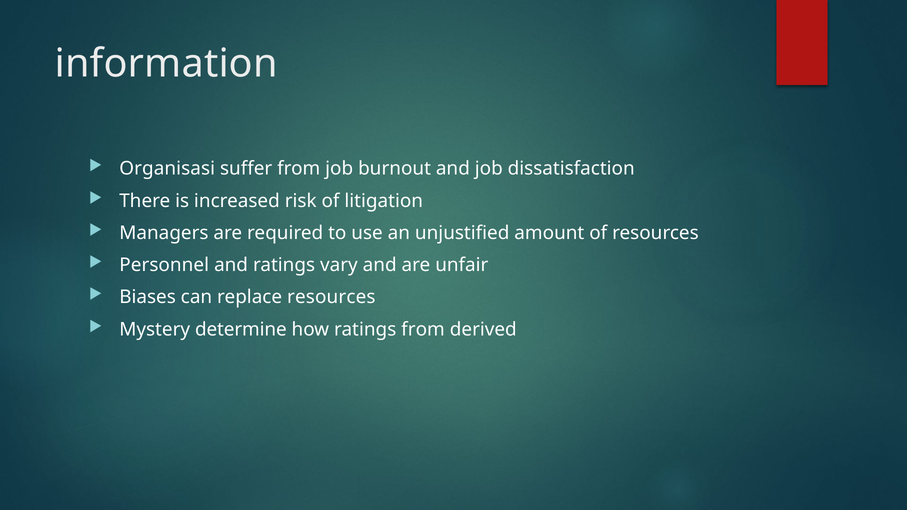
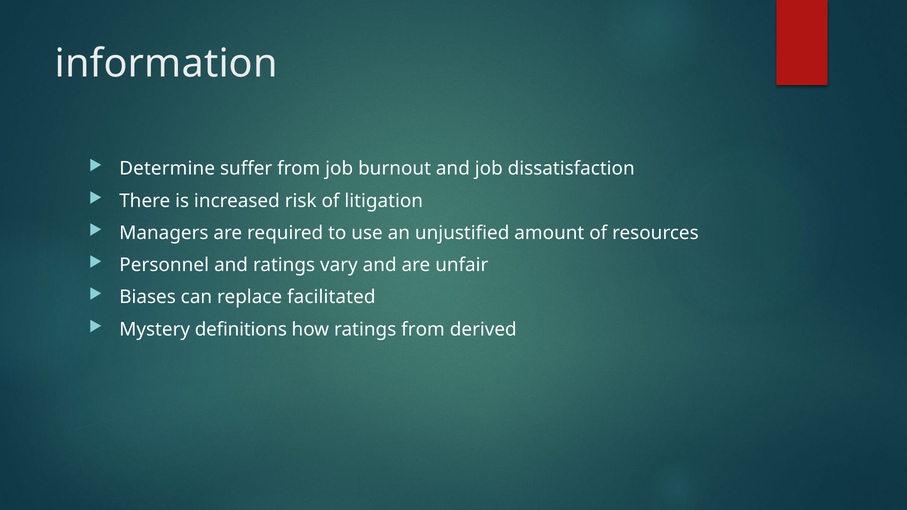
Organisasi: Organisasi -> Determine
replace resources: resources -> facilitated
determine: determine -> definitions
